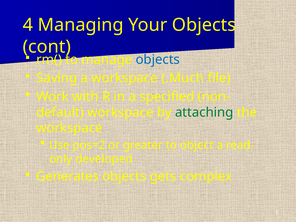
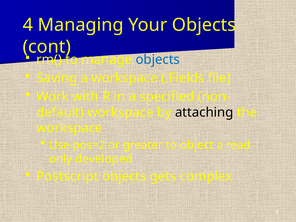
.Much: .Much -> .Fields
attaching colour: green -> black
Generates: Generates -> Postscript
